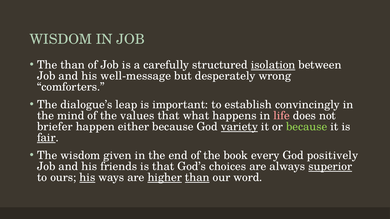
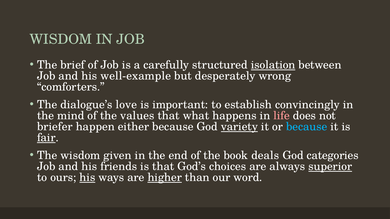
The than: than -> brief
well-message: well-message -> well-example
leap: leap -> love
because at (307, 127) colour: light green -> light blue
every: every -> deals
positively: positively -> categories
than at (197, 178) underline: present -> none
